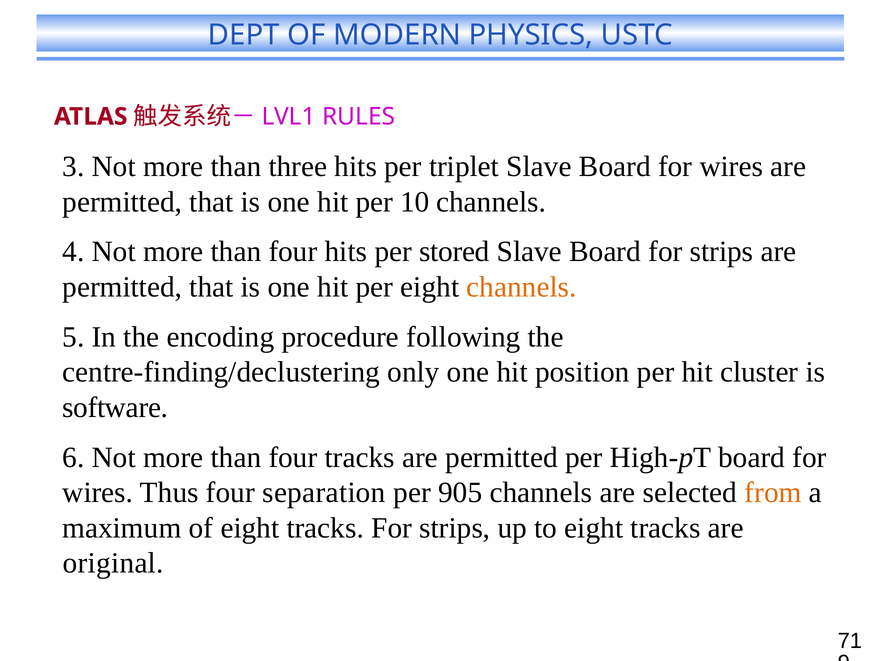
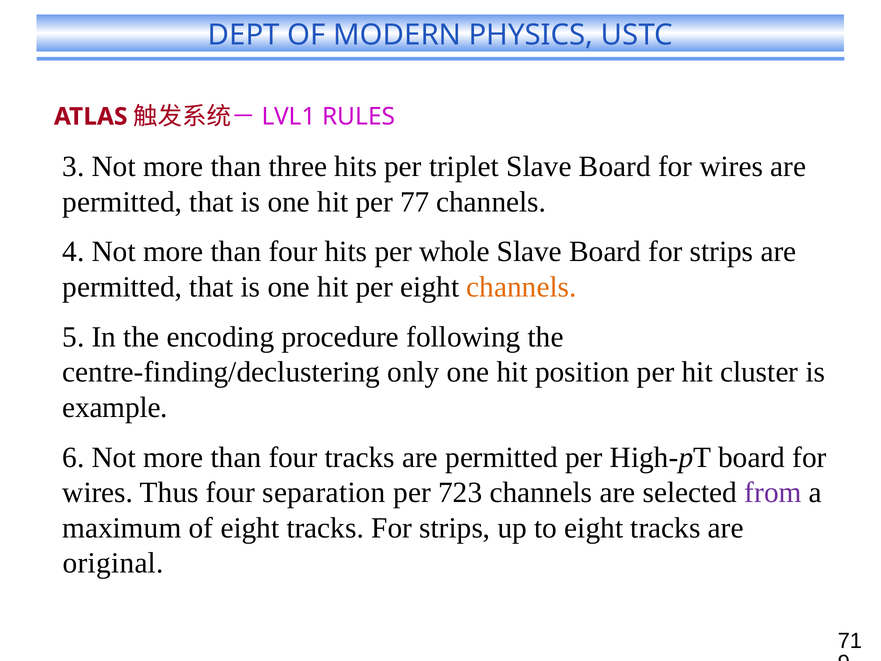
10: 10 -> 77
stored: stored -> whole
software: software -> example
905: 905 -> 723
from colour: orange -> purple
